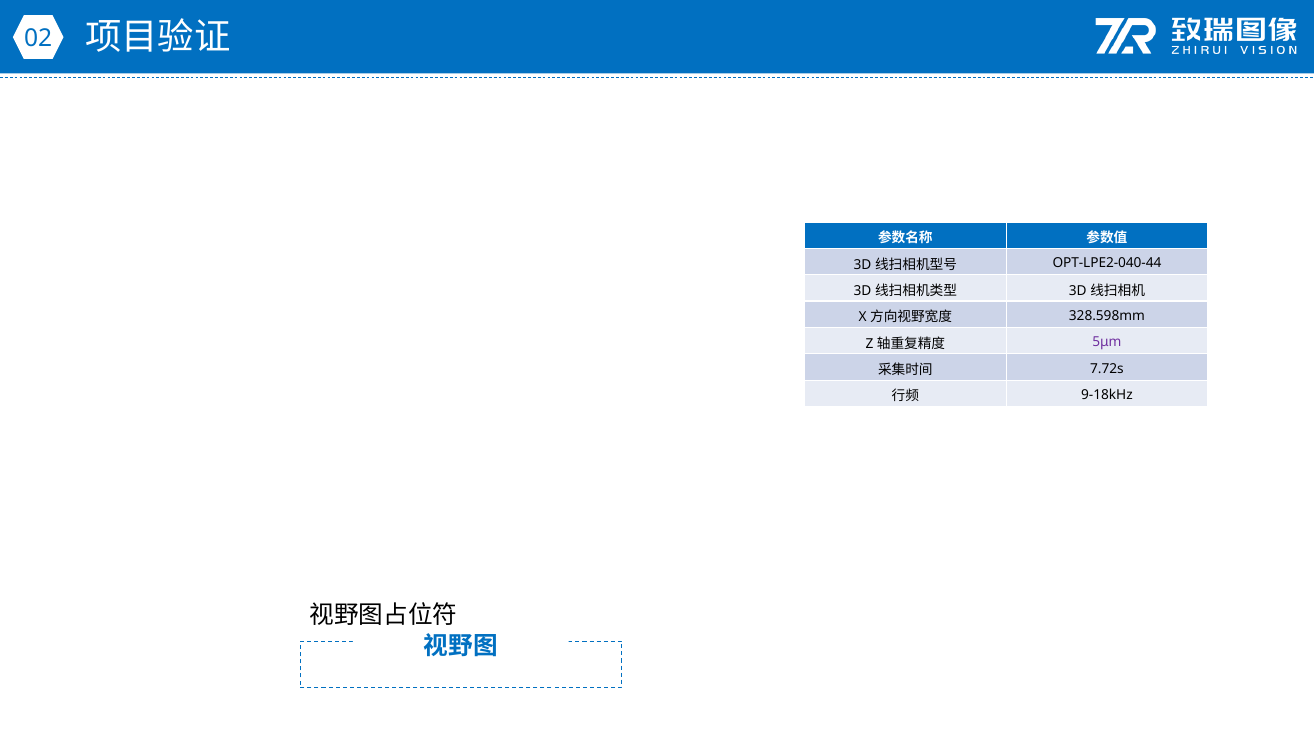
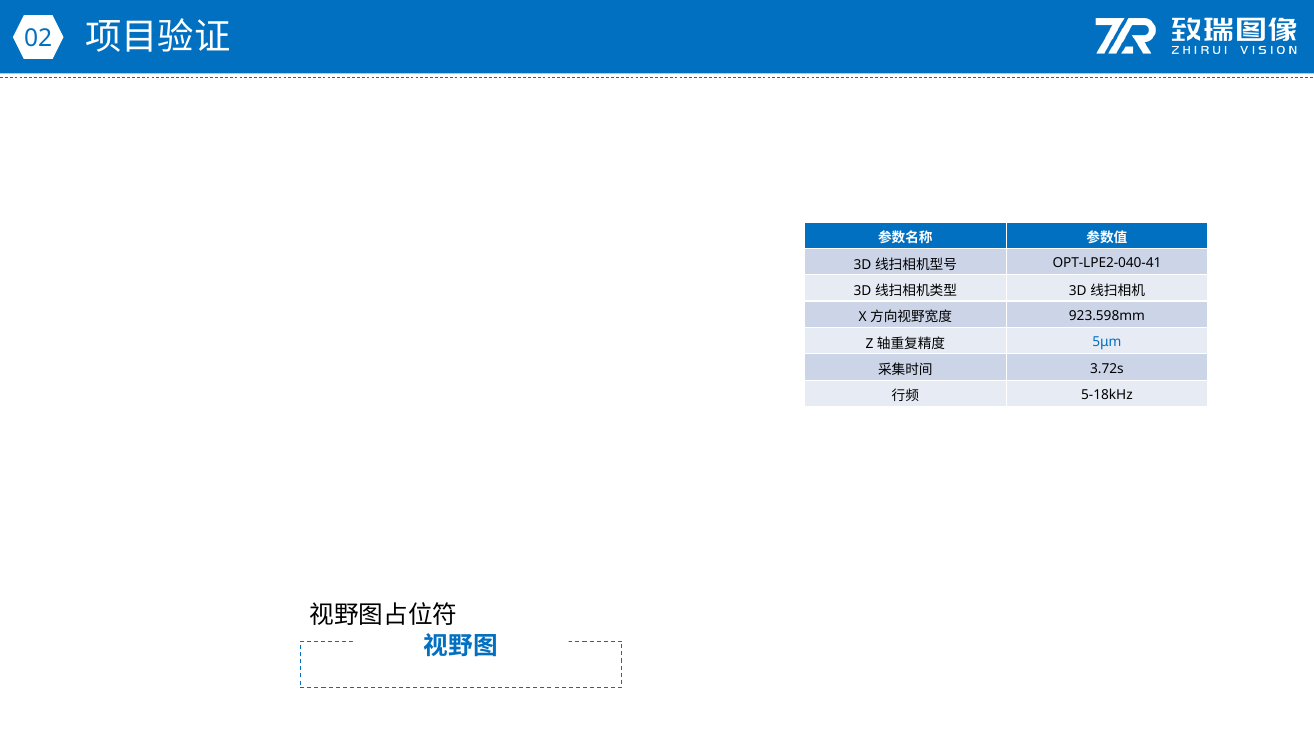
OPT-LPE2-040-44: OPT-LPE2-040-44 -> OPT-LPE2-040-41
328.598mm: 328.598mm -> 923.598mm
5μm colour: purple -> blue
7.72s: 7.72s -> 3.72s
9-18kHz: 9-18kHz -> 5-18kHz
